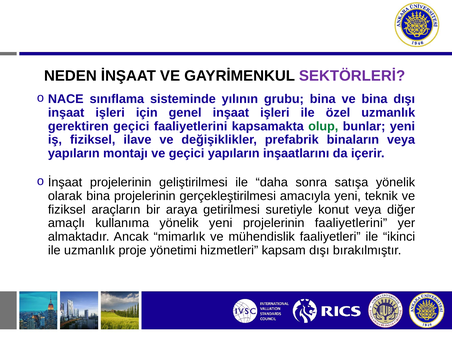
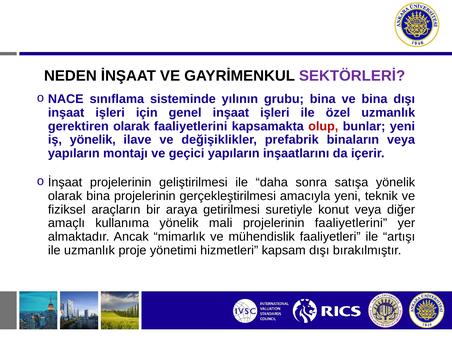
gerektiren geçici: geçici -> olarak
olup colour: green -> red
iş fiziksel: fiziksel -> yönelik
yönelik yeni: yeni -> mali
ikinci: ikinci -> artışı
